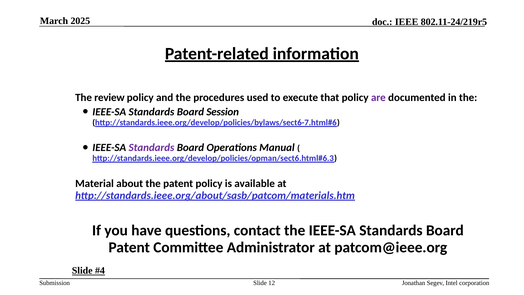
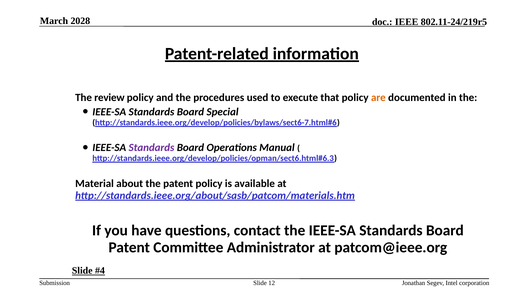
2025: 2025 -> 2028
are colour: purple -> orange
Session: Session -> Special
